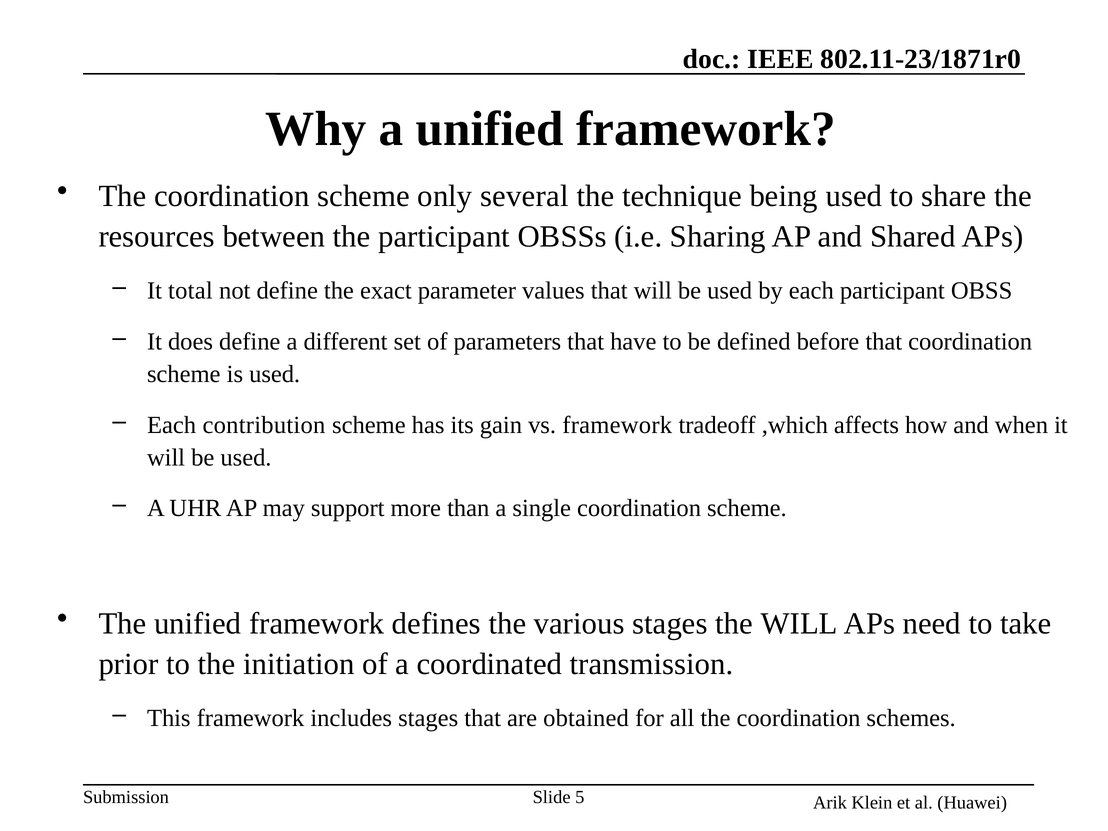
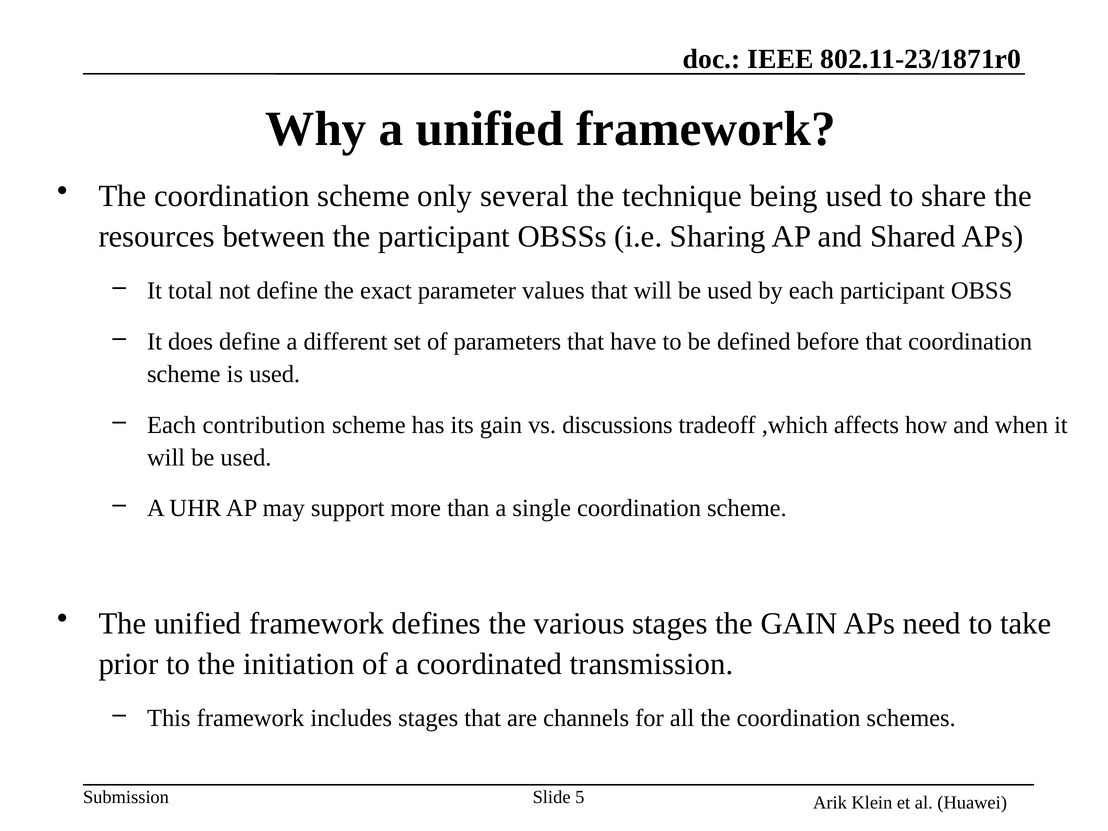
vs framework: framework -> discussions
the WILL: WILL -> GAIN
obtained: obtained -> channels
